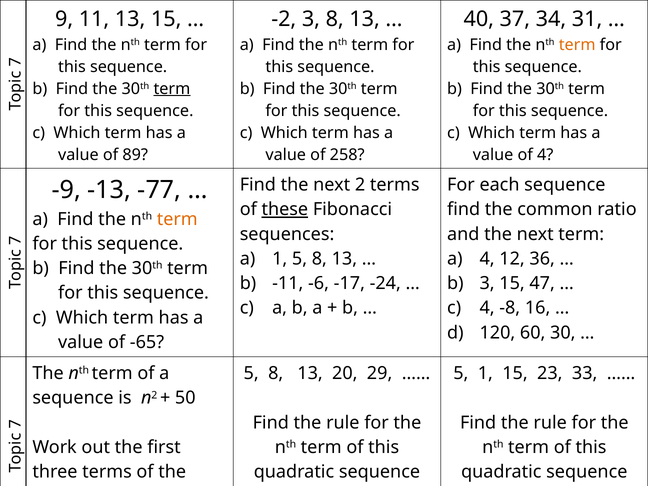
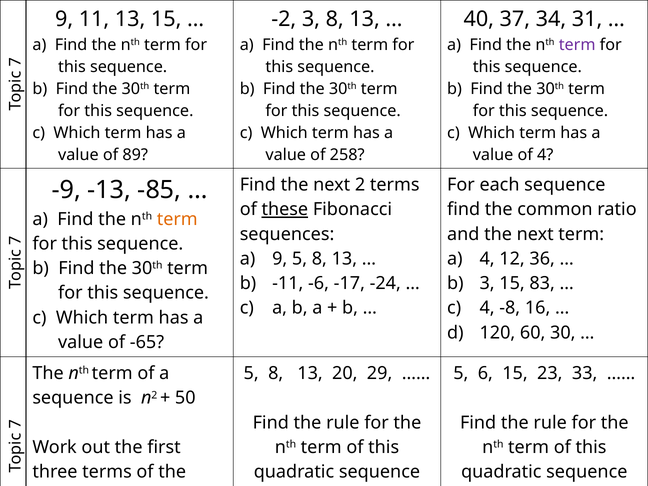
term at (577, 45) colour: orange -> purple
term at (172, 89) underline: present -> none
-77: -77 -> -85
a 1: 1 -> 9
47: 47 -> 83
5 1: 1 -> 6
